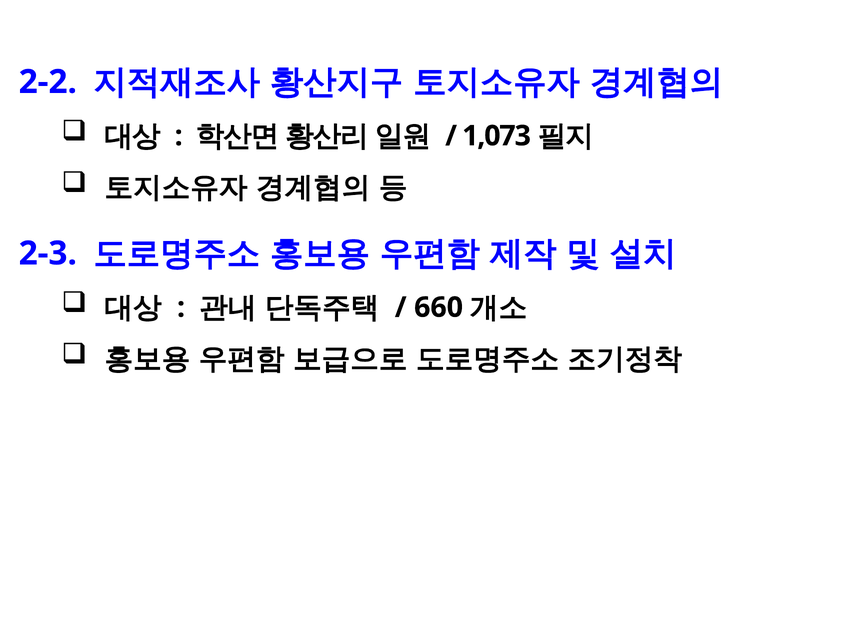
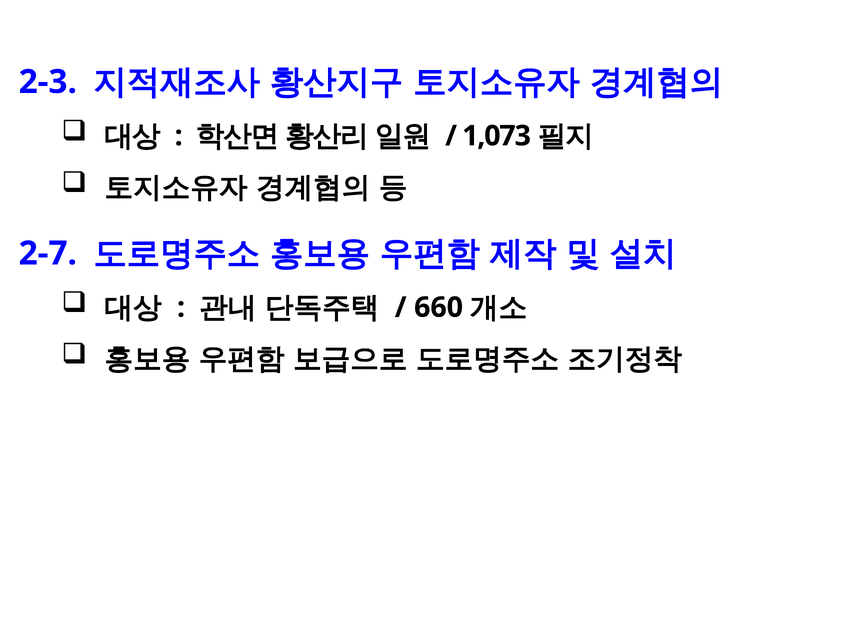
2-2: 2-2 -> 2-3
2-3: 2-3 -> 2-7
